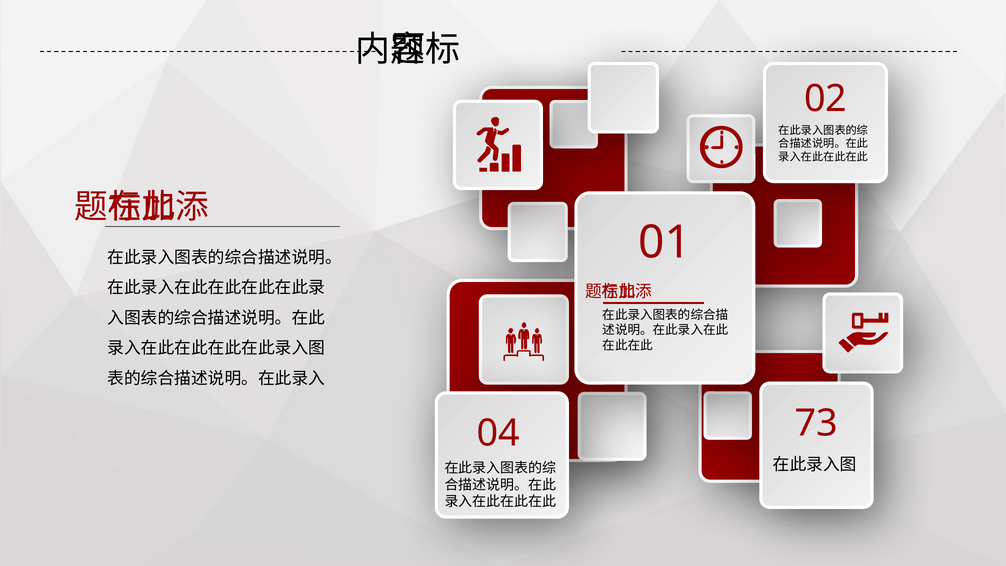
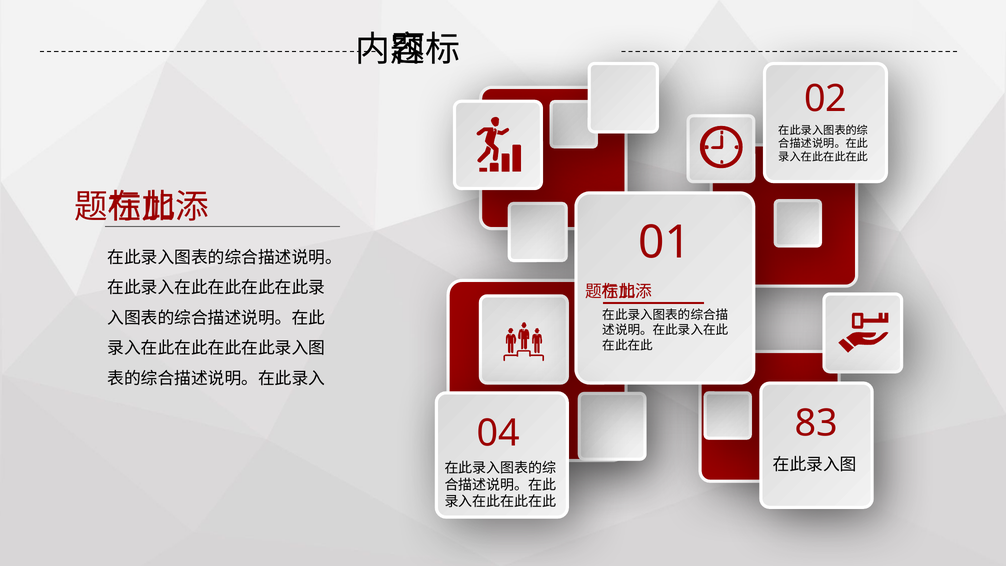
73: 73 -> 83
